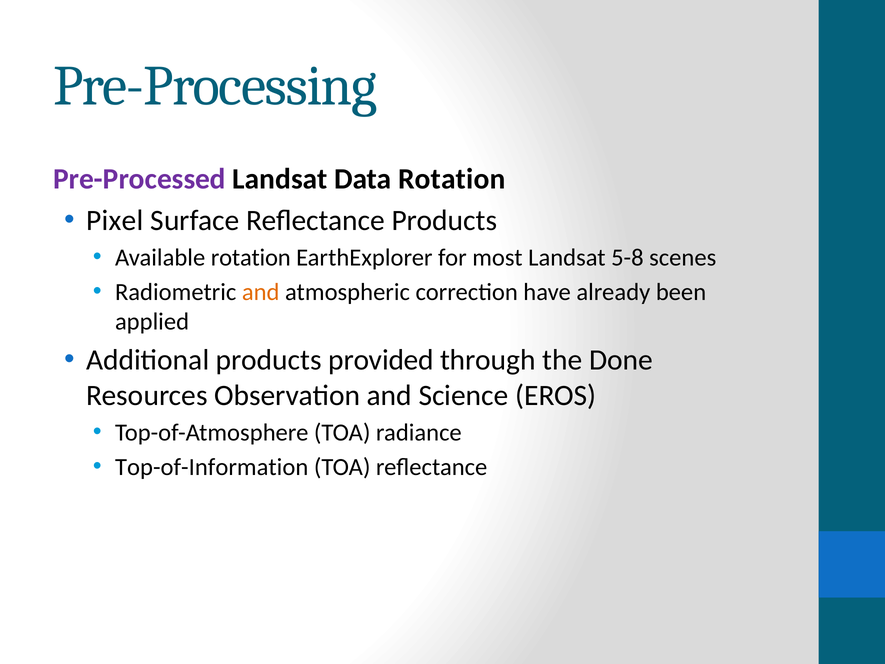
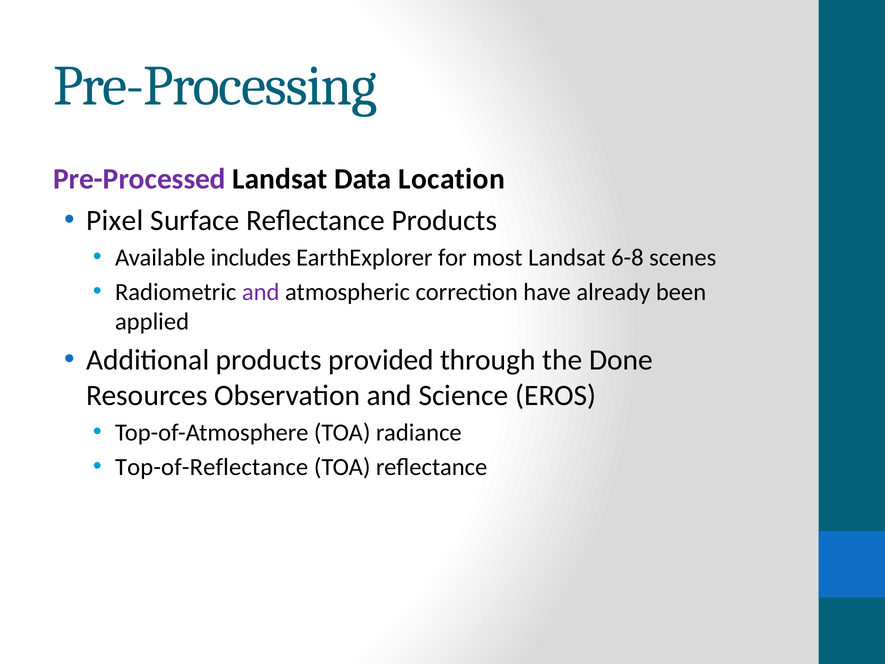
Data Rotation: Rotation -> Location
Available rotation: rotation -> includes
5-8: 5-8 -> 6-8
and at (261, 292) colour: orange -> purple
Top-of-Information: Top-of-Information -> Top-of-Reflectance
